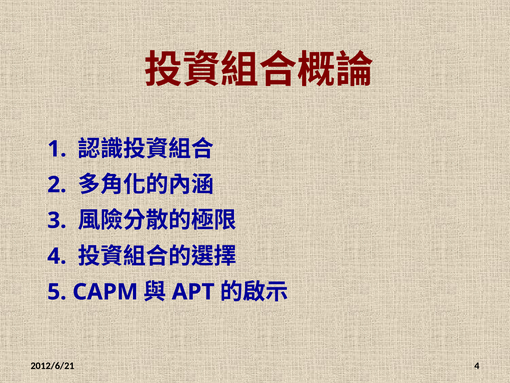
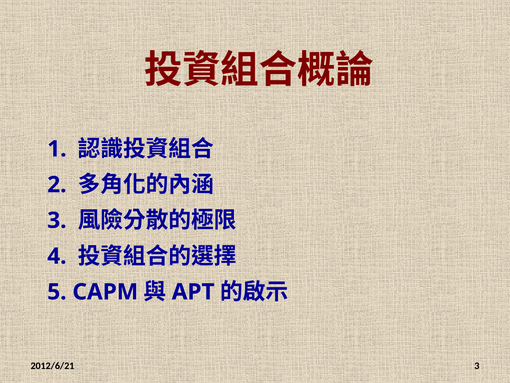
2012/6/21 4: 4 -> 3
